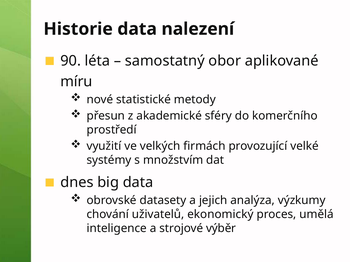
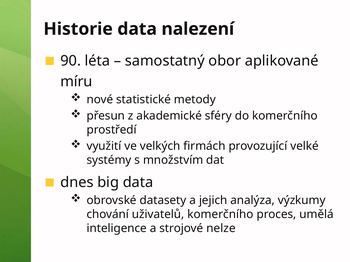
uživatelů ekonomický: ekonomický -> komerčního
výběr: výběr -> nelze
